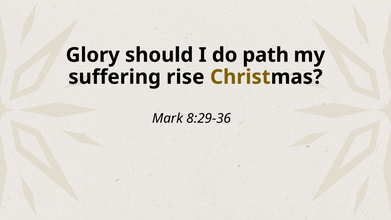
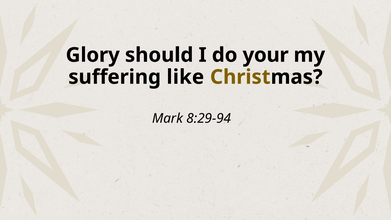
path: path -> your
rise: rise -> like
8:29-36: 8:29-36 -> 8:29-94
